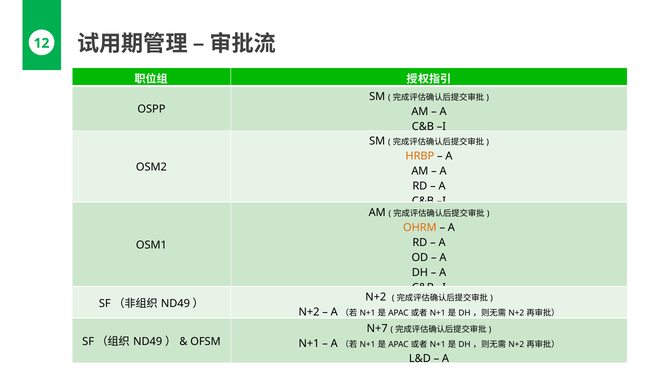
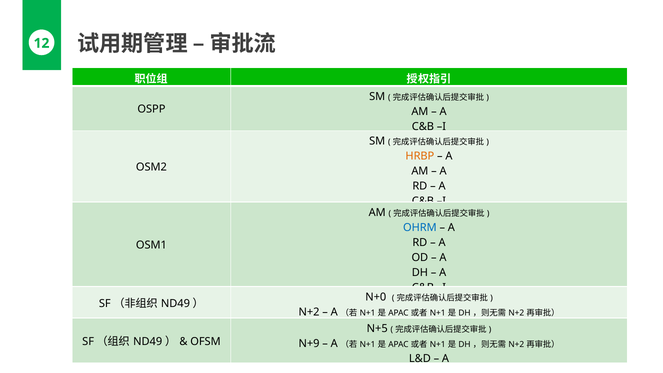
OHRM colour: orange -> blue
N+2 at (376, 297): N+2 -> N+0
N+7: N+7 -> N+5
N+1 at (309, 344): N+1 -> N+9
